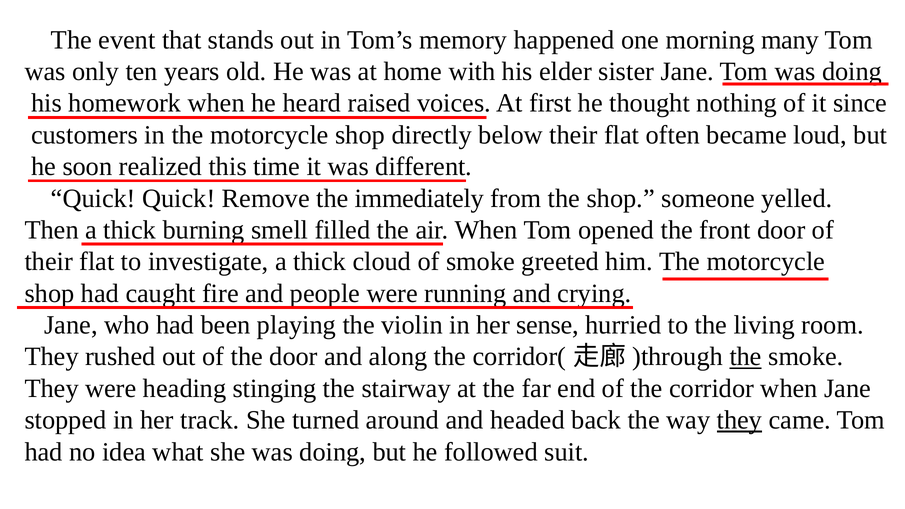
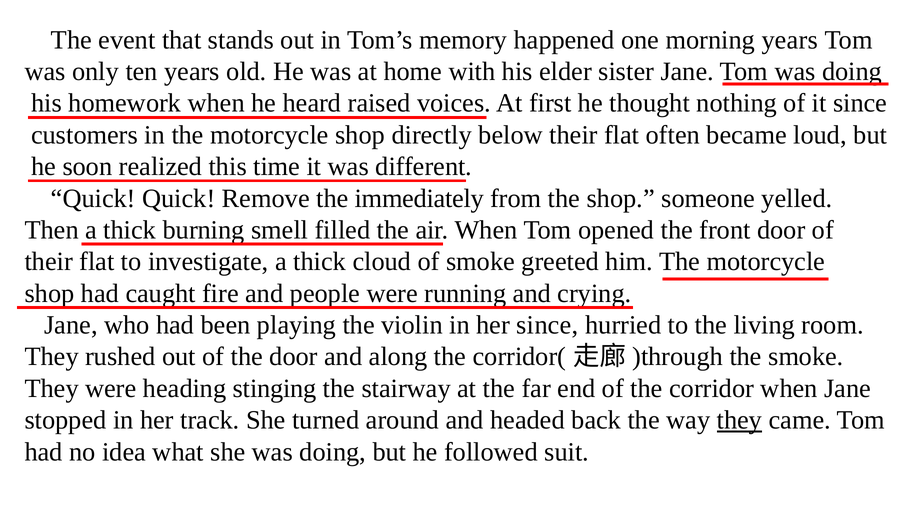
morning many: many -> years
her sense: sense -> since
the at (746, 357) underline: present -> none
